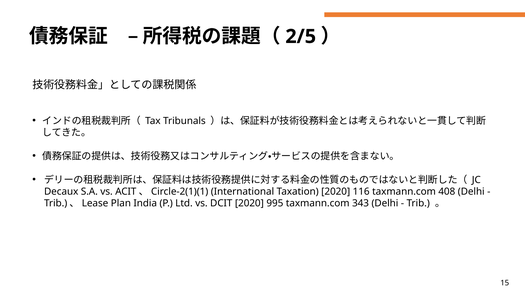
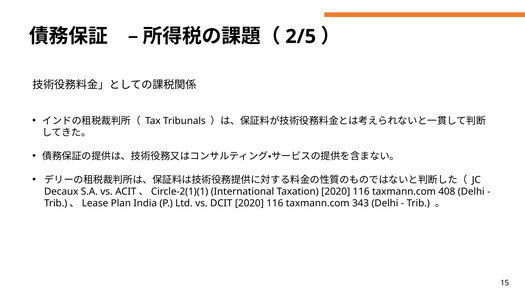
DCIT 2020 995: 995 -> 116
